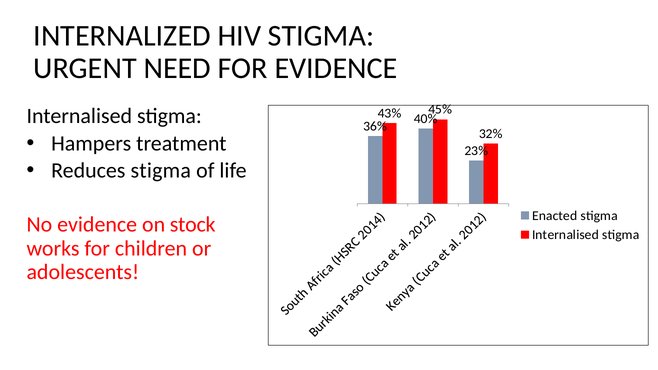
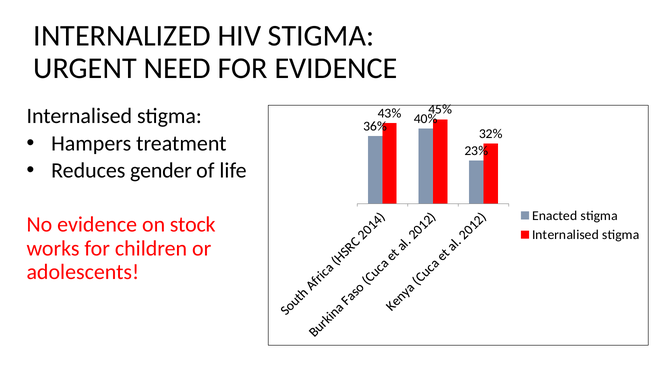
Reduces stigma: stigma -> gender
